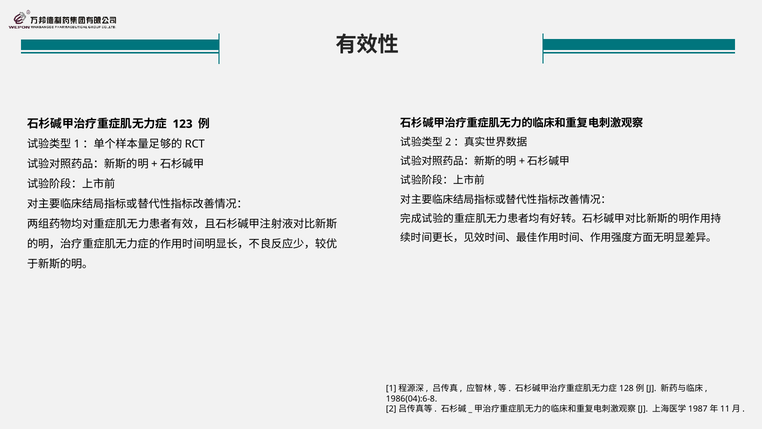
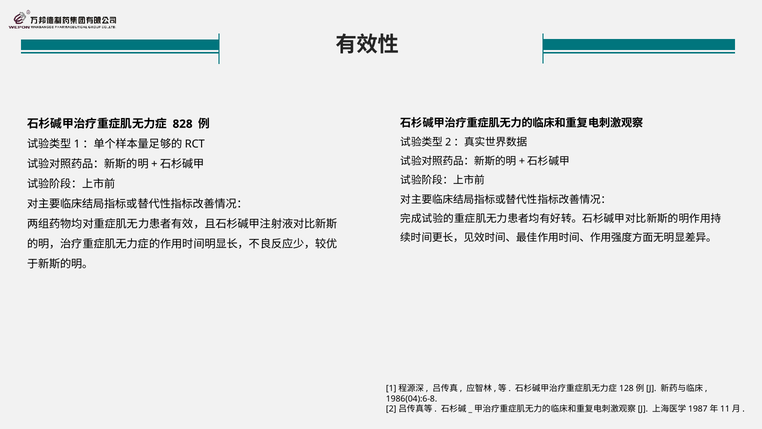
123: 123 -> 828
